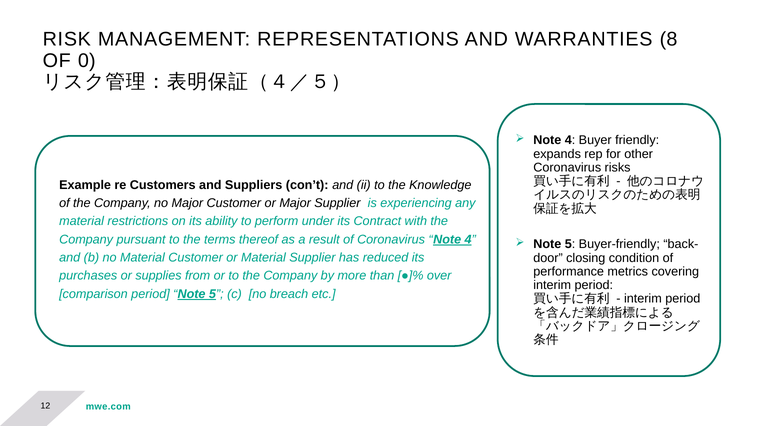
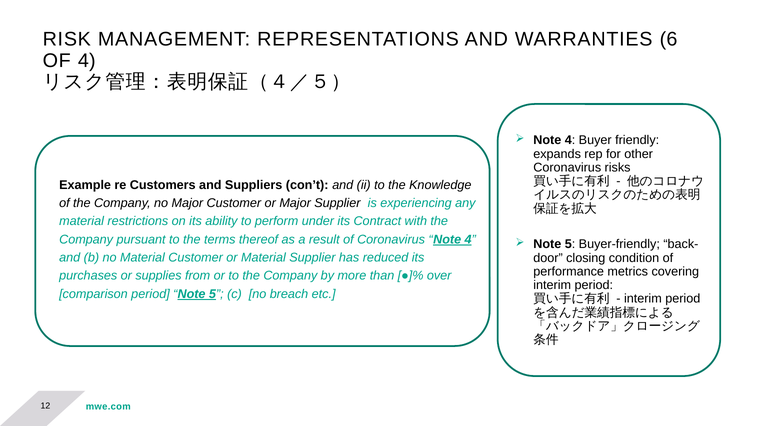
8: 8 -> 6
OF 0: 0 -> 4
